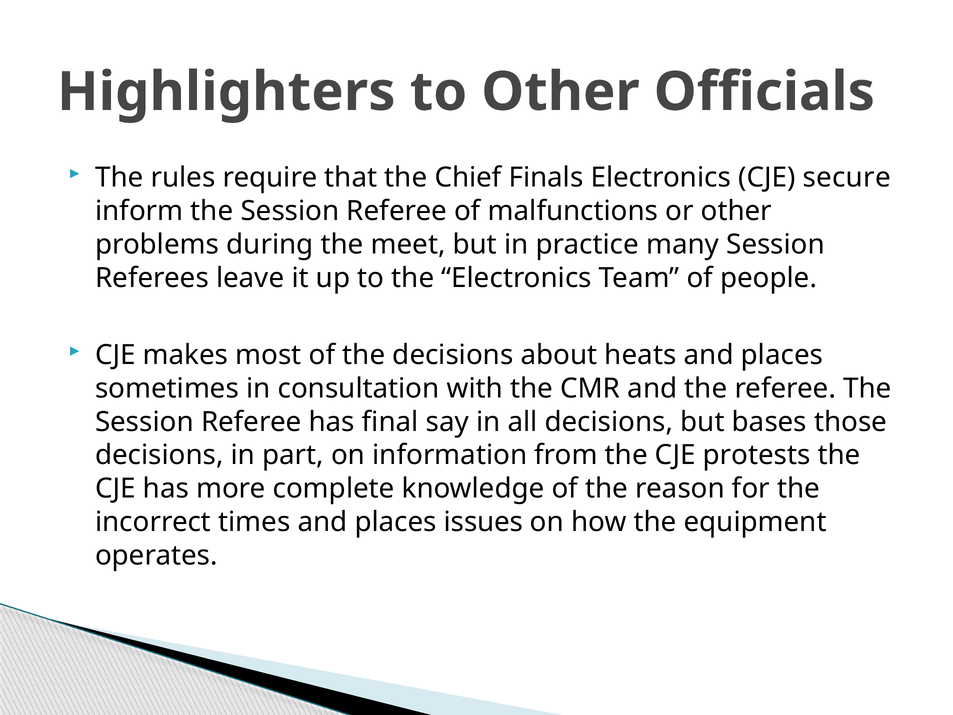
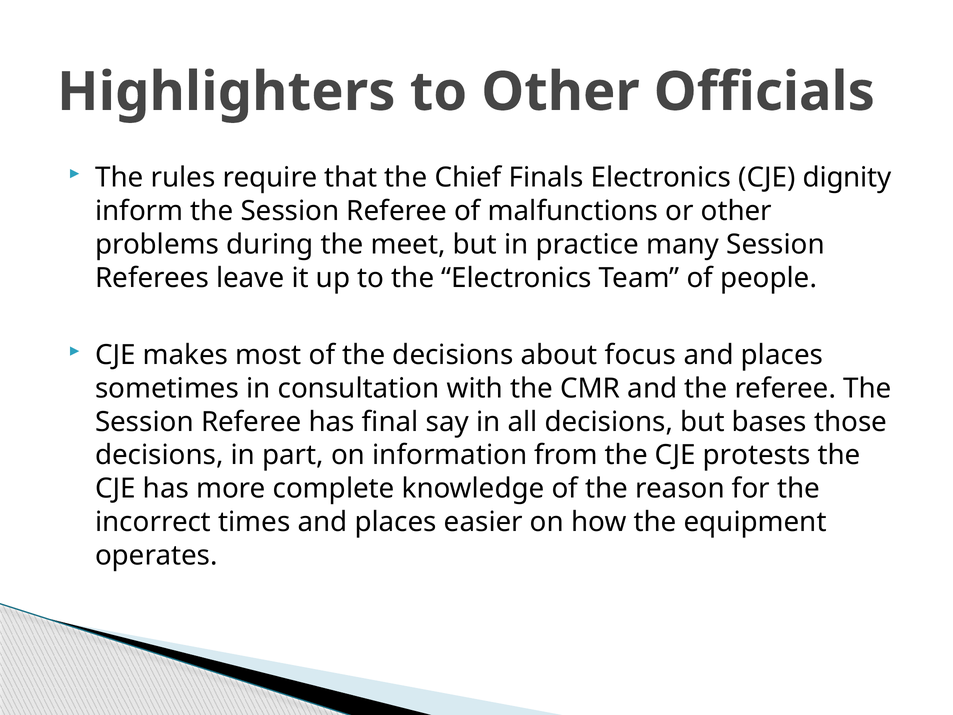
secure: secure -> dignity
heats: heats -> focus
issues: issues -> easier
